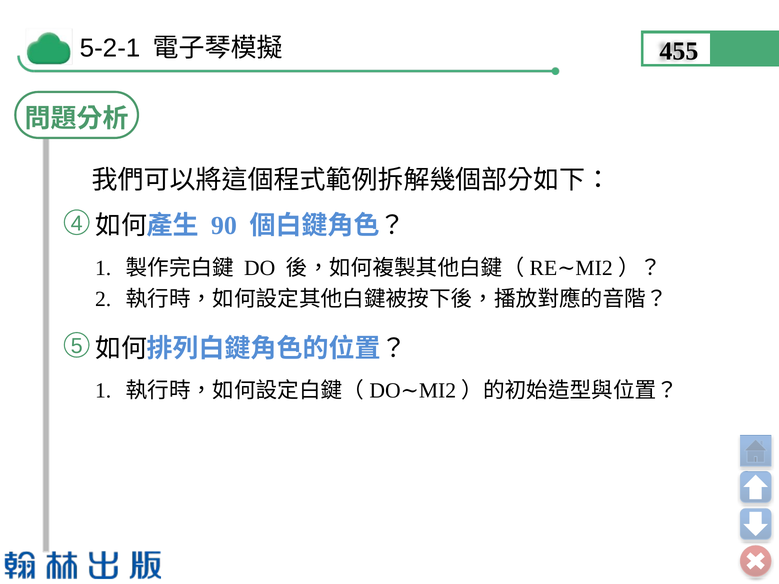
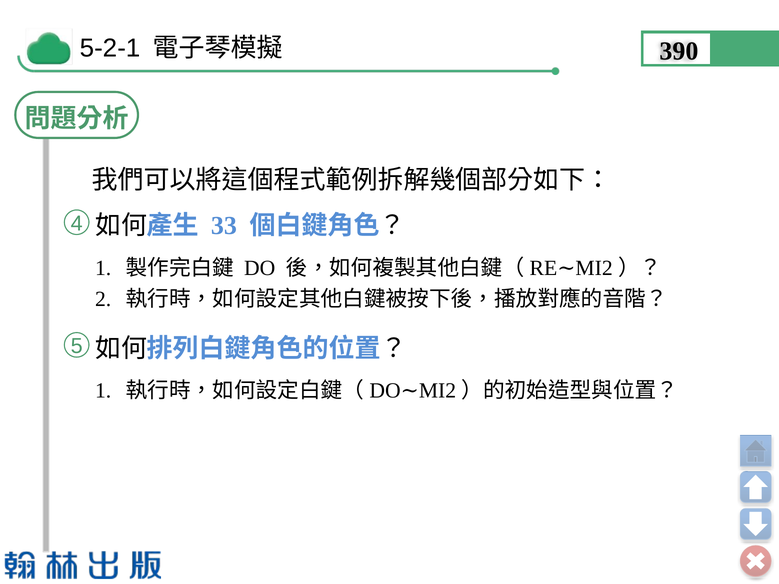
455: 455 -> 390
90: 90 -> 33
